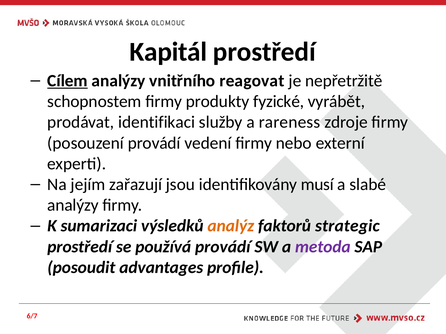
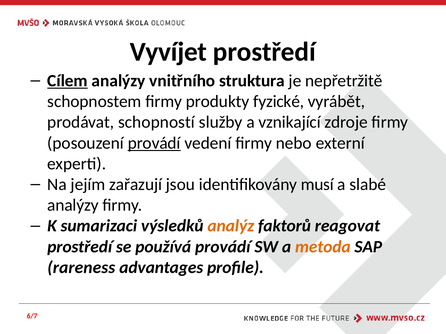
Kapitál: Kapitál -> Vyvíjet
reagovat: reagovat -> struktura
identifikaci: identifikaci -> schopností
rareness: rareness -> vznikající
provádí at (154, 143) underline: none -> present
strategic: strategic -> reagovat
metoda colour: purple -> orange
posoudit: posoudit -> rareness
